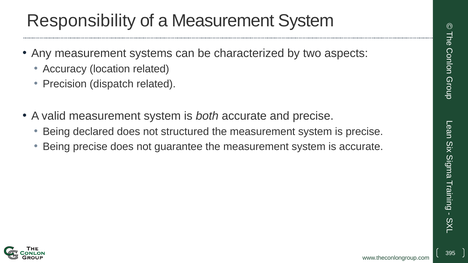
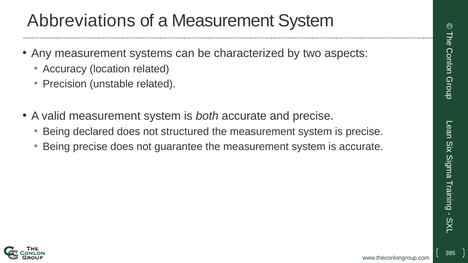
Responsibility: Responsibility -> Abbreviations
dispatch: dispatch -> unstable
